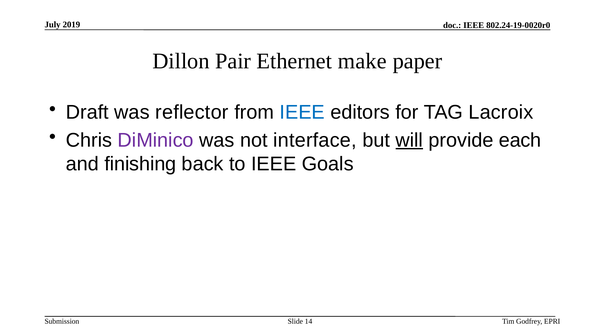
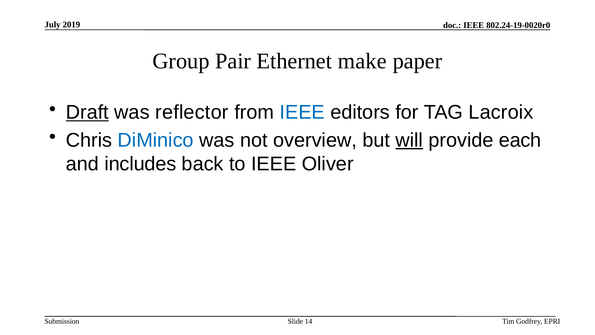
Dillon: Dillon -> Group
Draft underline: none -> present
DiMinico colour: purple -> blue
interface: interface -> overview
finishing: finishing -> includes
Goals: Goals -> Oliver
